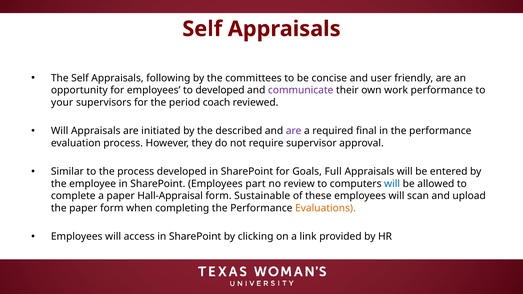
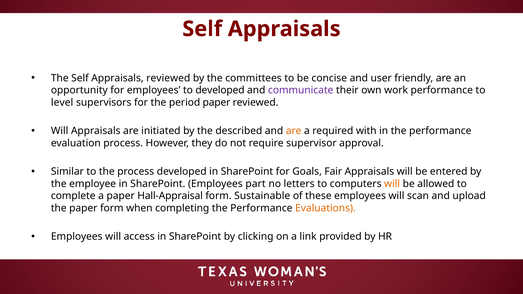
Appraisals following: following -> reviewed
your: your -> level
period coach: coach -> paper
are at (294, 131) colour: purple -> orange
final: final -> with
Full: Full -> Fair
review: review -> letters
will at (392, 184) colour: blue -> orange
